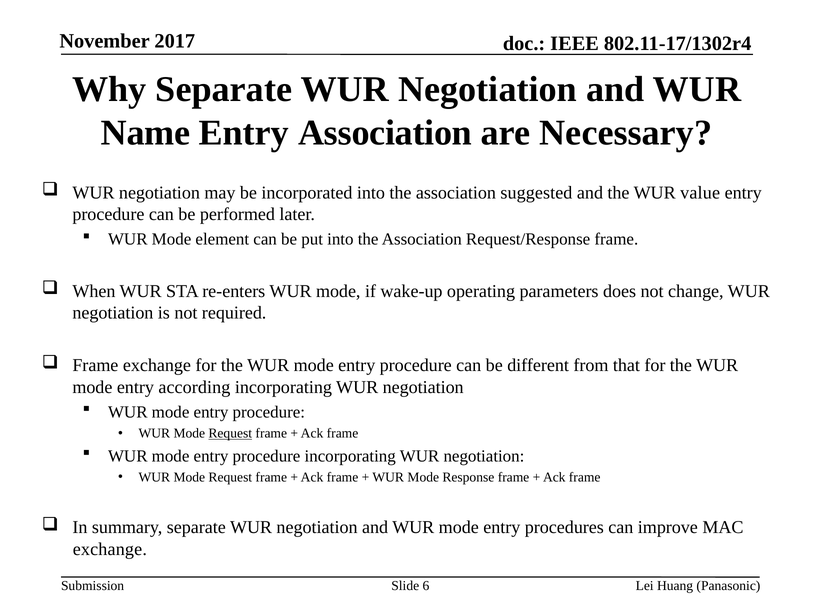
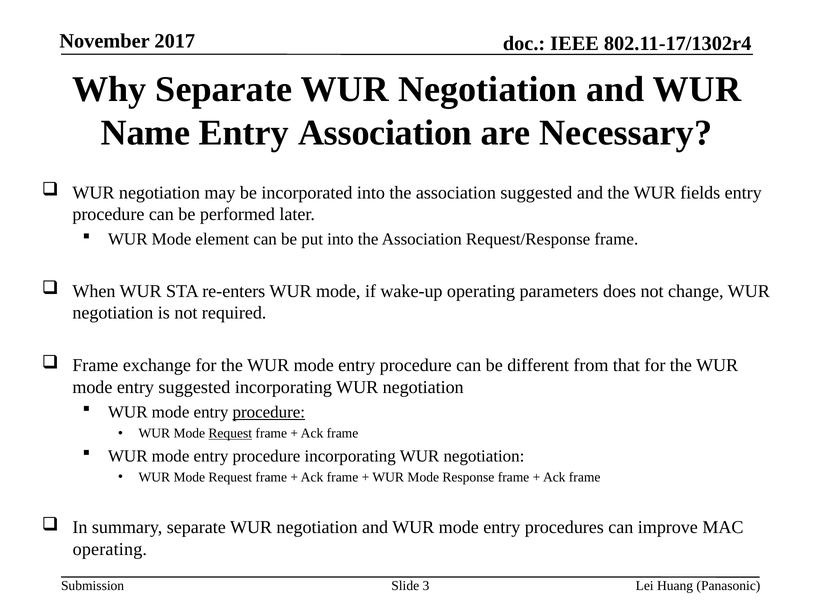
value: value -> fields
entry according: according -> suggested
procedure at (269, 412) underline: none -> present
exchange at (110, 549): exchange -> operating
6: 6 -> 3
